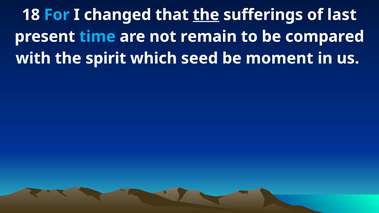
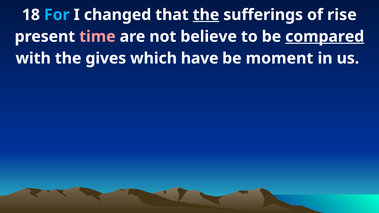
last: last -> rise
time colour: light blue -> pink
remain: remain -> believe
compared underline: none -> present
spirit: spirit -> gives
seed: seed -> have
